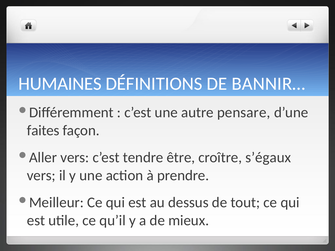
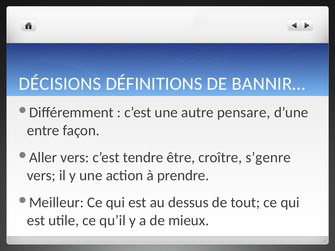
HUMAINES: HUMAINES -> DÉCISIONS
faites: faites -> entre
s’égaux: s’égaux -> s’genre
